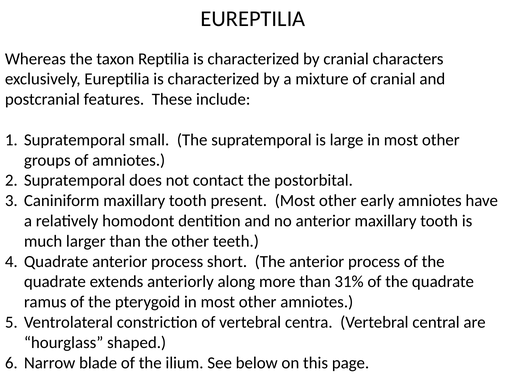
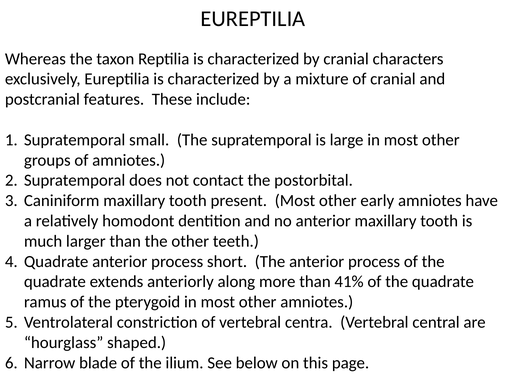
31%: 31% -> 41%
